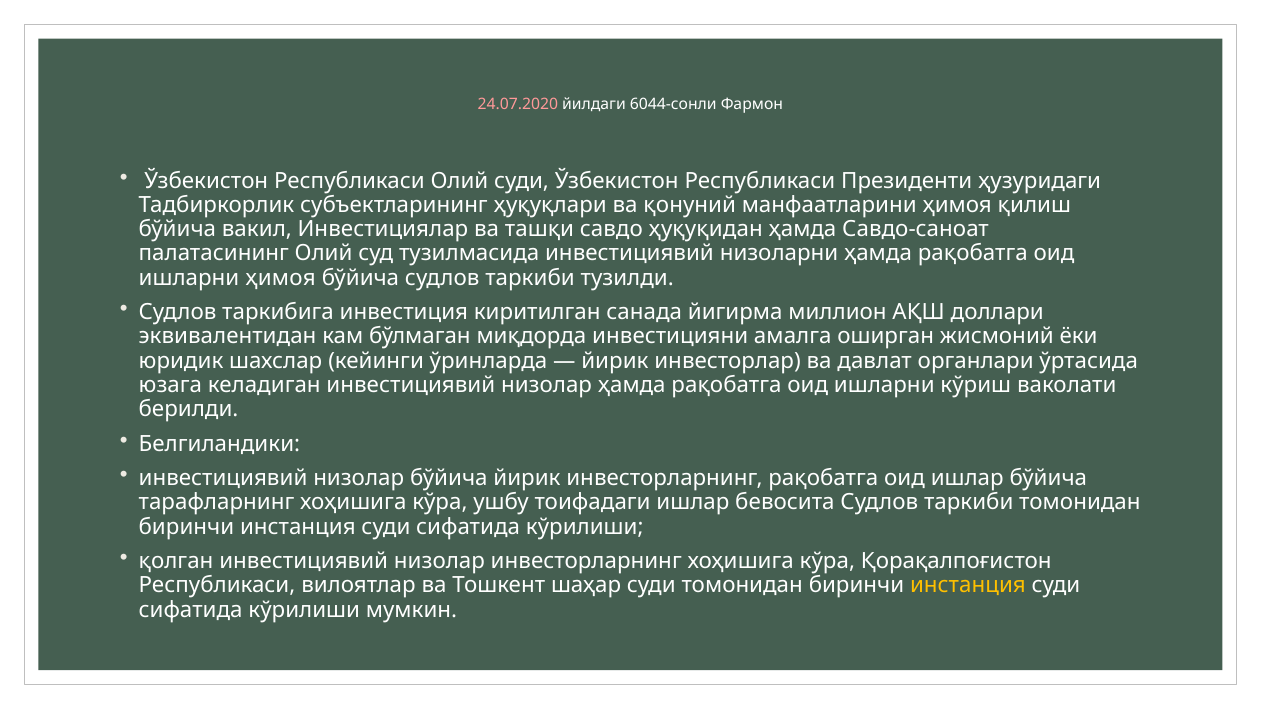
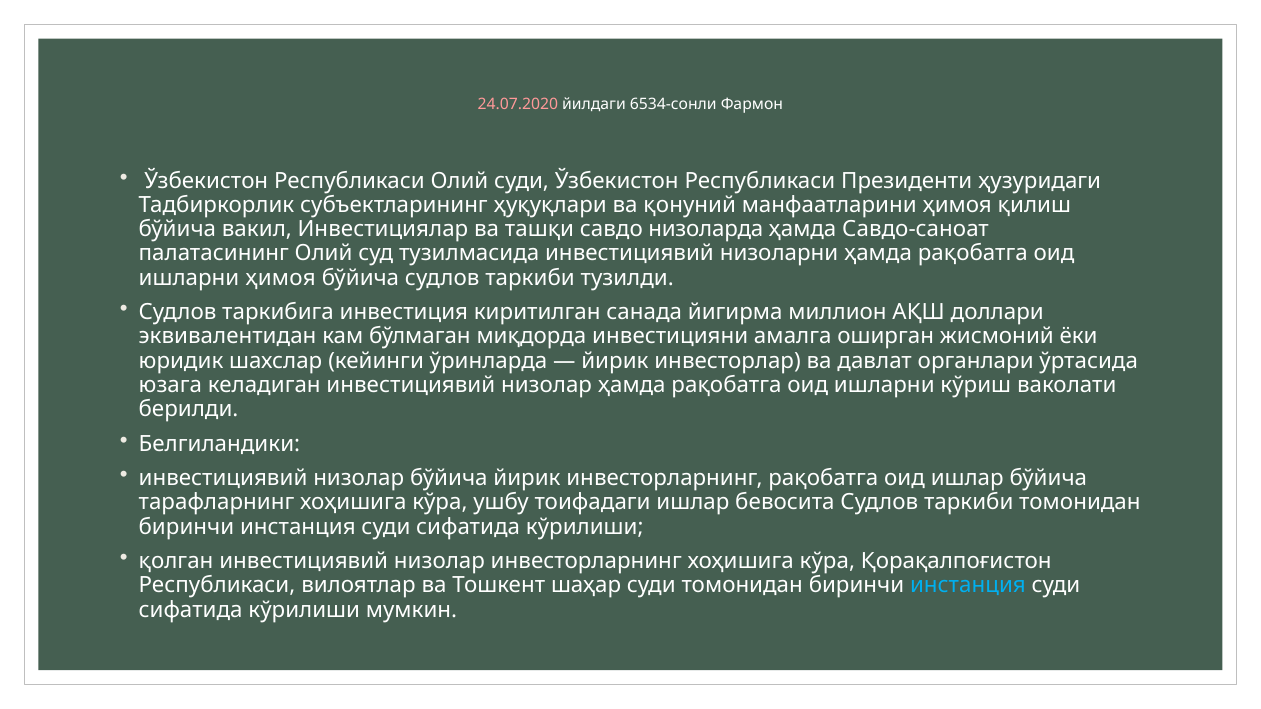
6044-сонли: 6044-сонли -> 6534-сонли
ҳуқуқидан: ҳуқуқидан -> низоларда
инстанция at (968, 586) colour: yellow -> light blue
